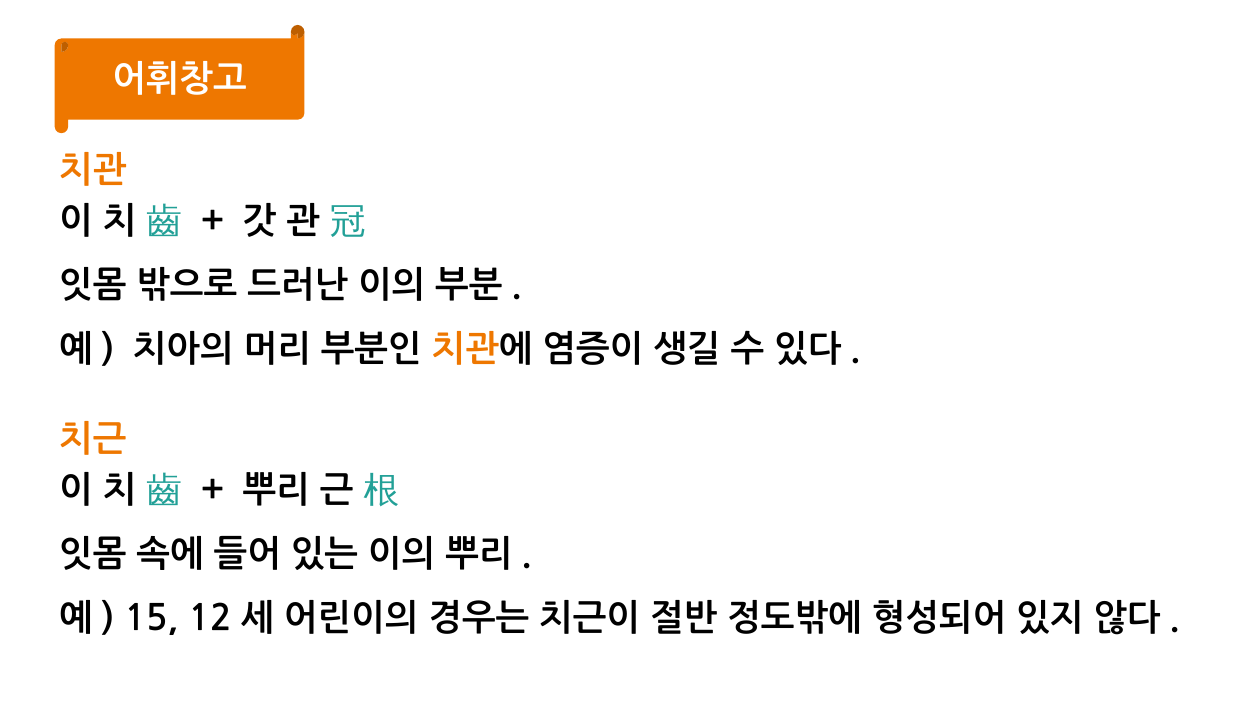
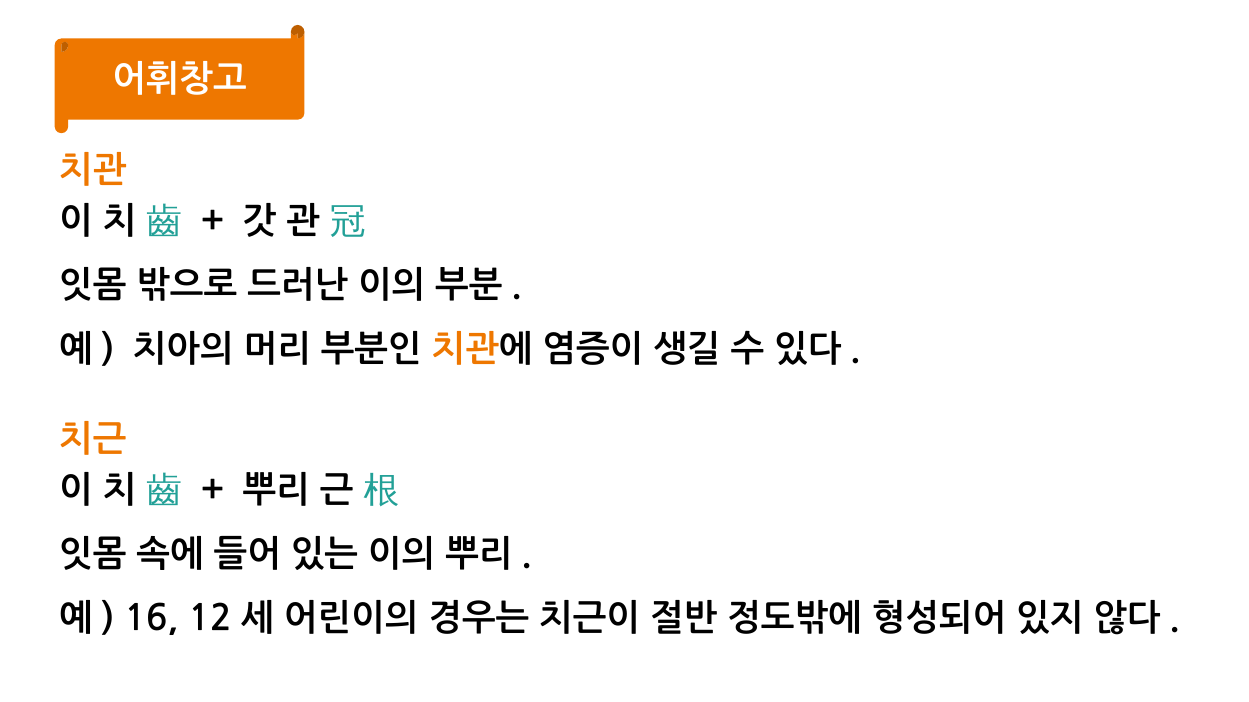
15: 15 -> 16
